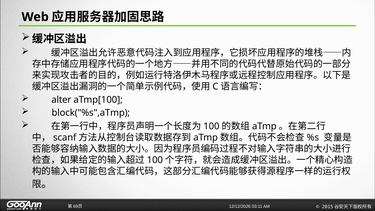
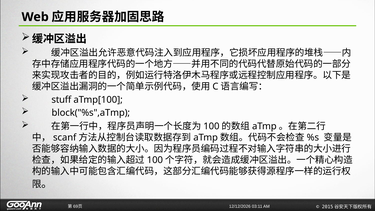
alter: alter -> stuff
